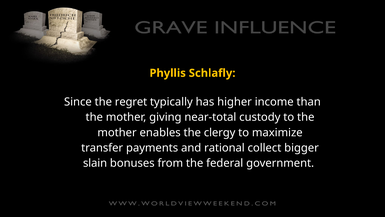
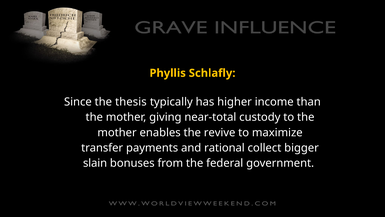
regret: regret -> thesis
clergy: clergy -> revive
